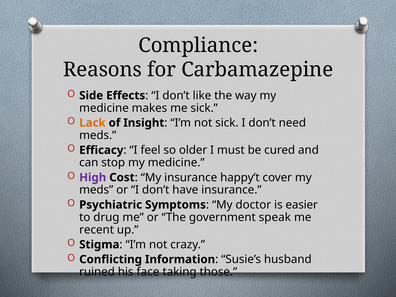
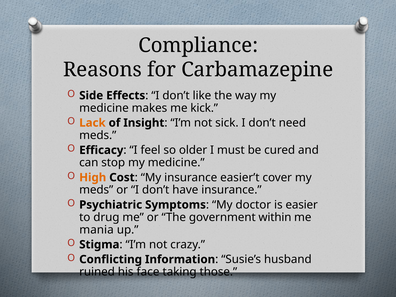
me sick: sick -> kick
High colour: purple -> orange
happy’t: happy’t -> easier’t
speak: speak -> within
recent: recent -> mania
